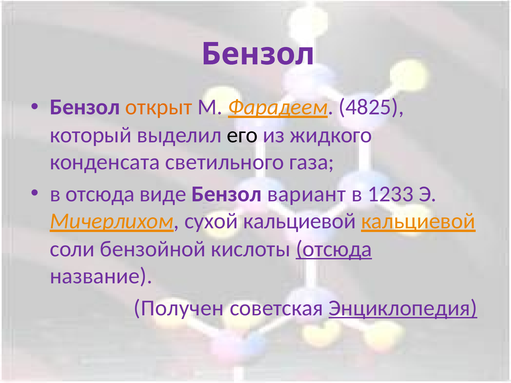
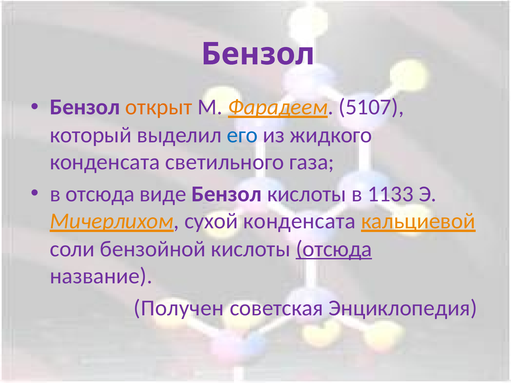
4825: 4825 -> 5107
его colour: black -> blue
Бензол вариант: вариант -> кислоты
1233: 1233 -> 1133
сухой кальциевой: кальциевой -> конденсата
Энциклопедия underline: present -> none
